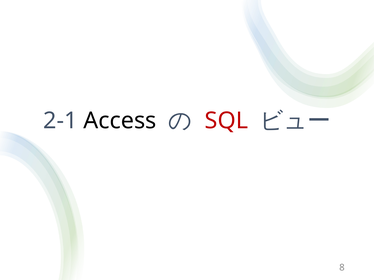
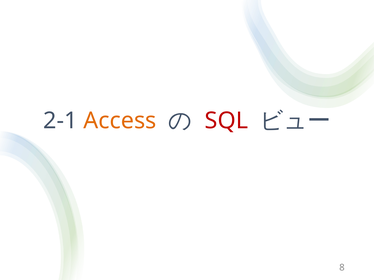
Access colour: black -> orange
